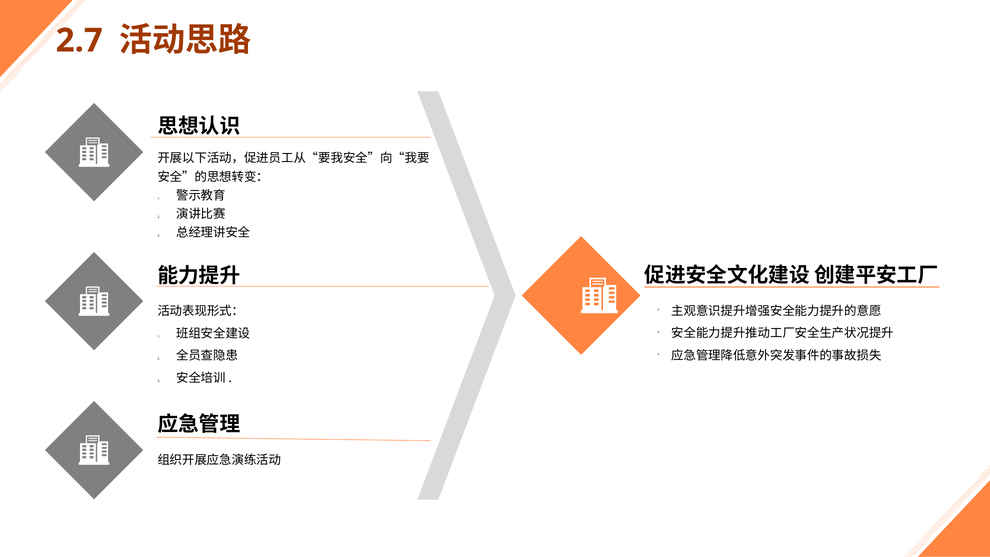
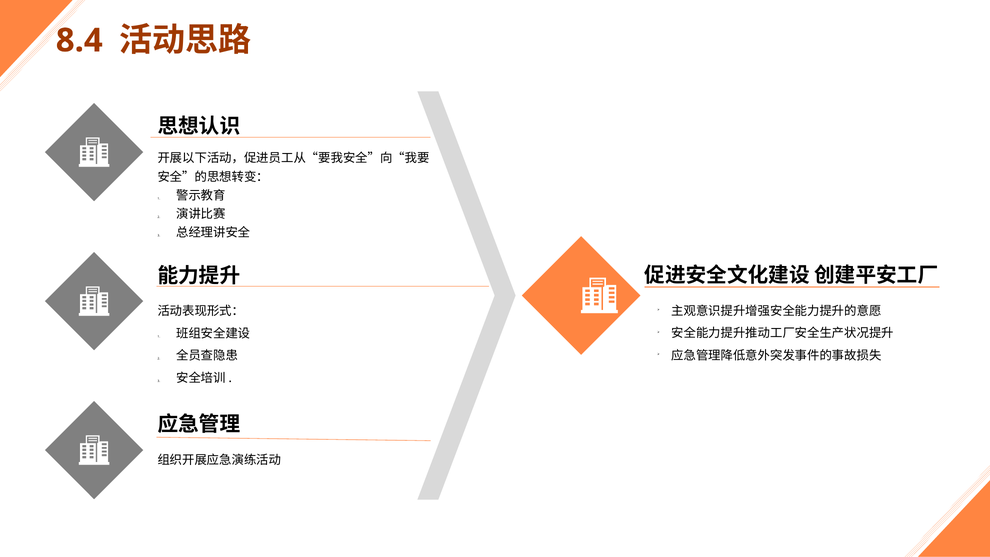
2.7: 2.7 -> 8.4
